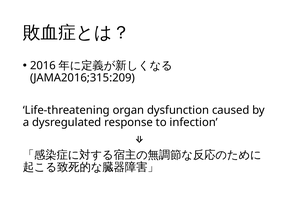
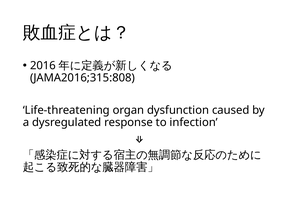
JAMA2016;315:209: JAMA2016;315:209 -> JAMA2016;315:808
